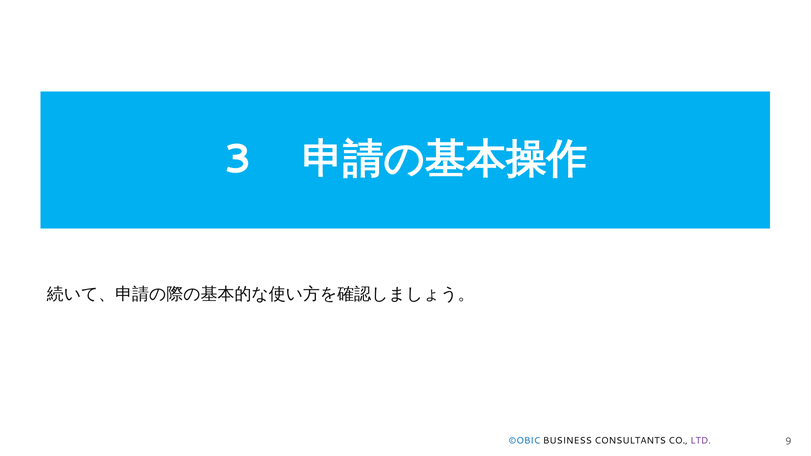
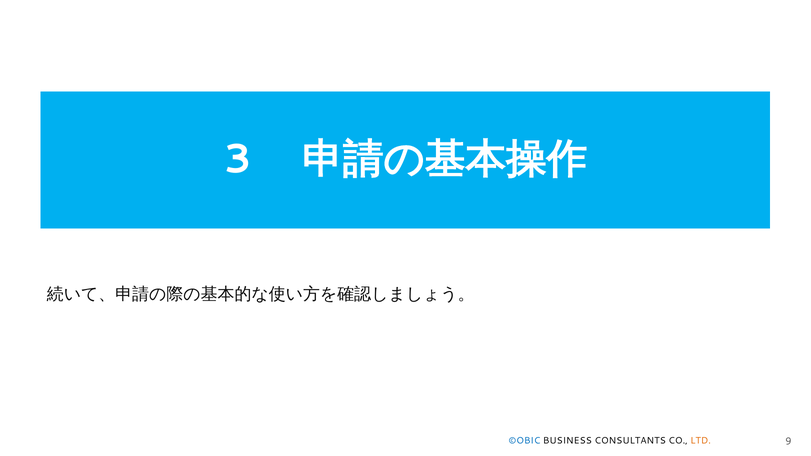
LTD colour: purple -> orange
